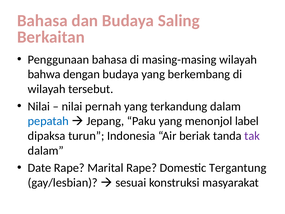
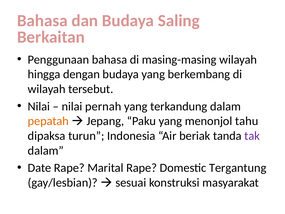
bahwa: bahwa -> hingga
pepatah colour: blue -> orange
label: label -> tahu
